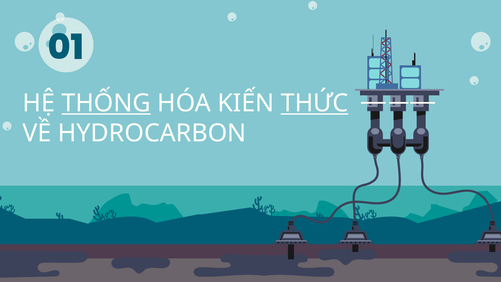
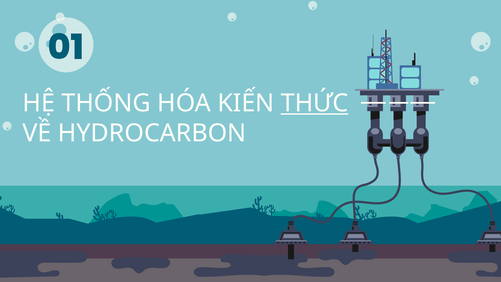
THỐNG underline: present -> none
